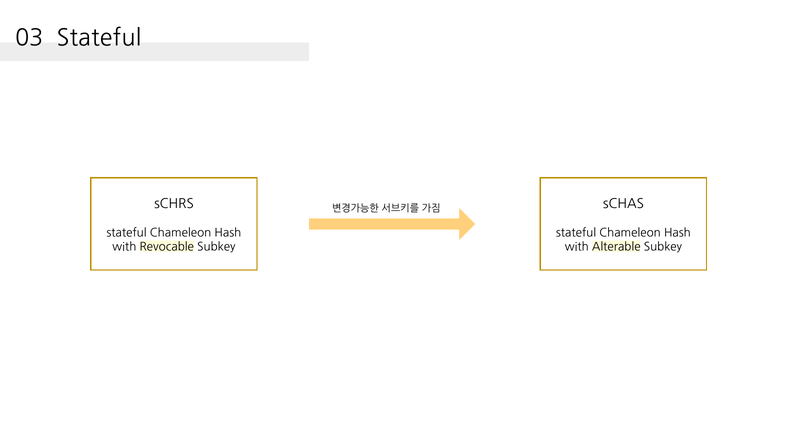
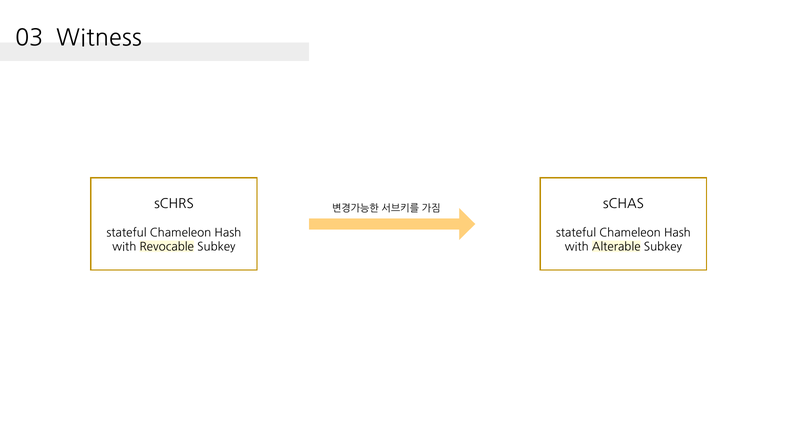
03 Stateful: Stateful -> Witness
